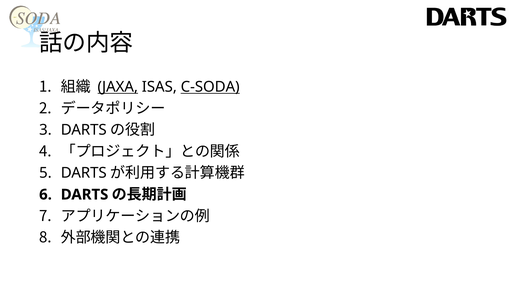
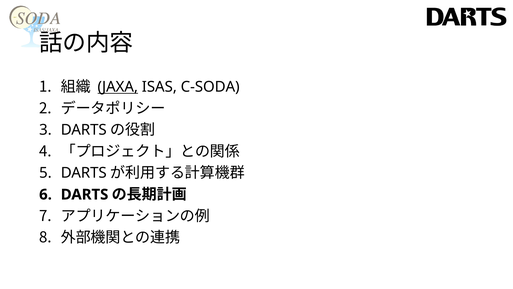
C-SODA underline: present -> none
